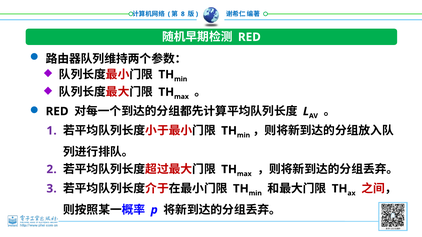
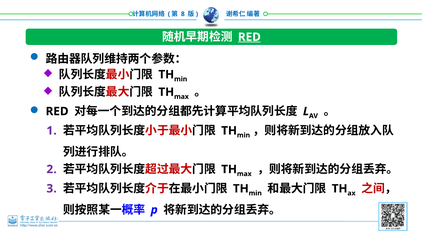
RED at (249, 37) underline: none -> present
